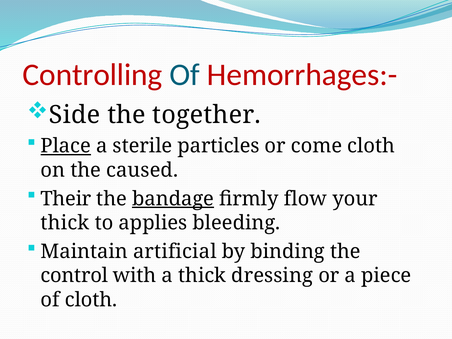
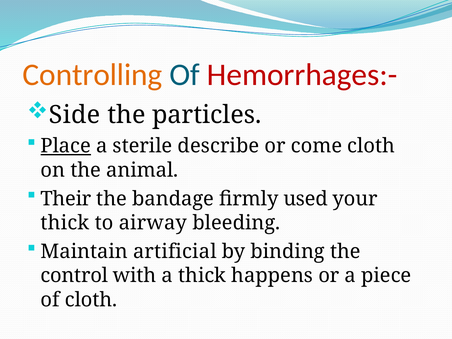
Controlling colour: red -> orange
together: together -> particles
particles: particles -> describe
caused: caused -> animal
bandage underline: present -> none
flow: flow -> used
applies: applies -> airway
dressing: dressing -> happens
